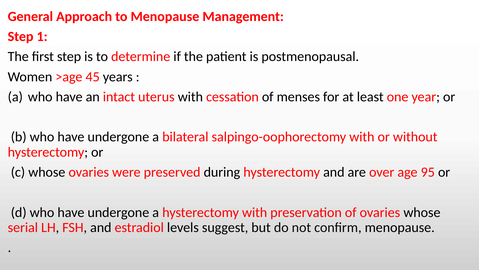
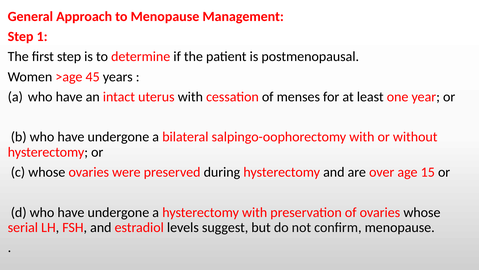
95: 95 -> 15
